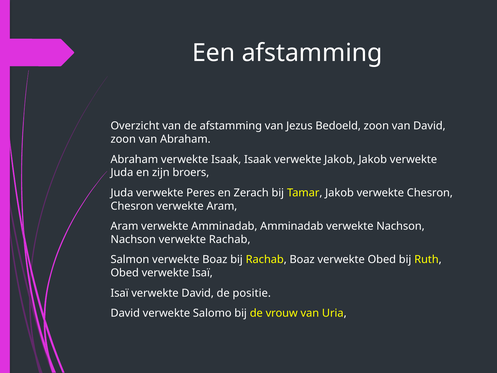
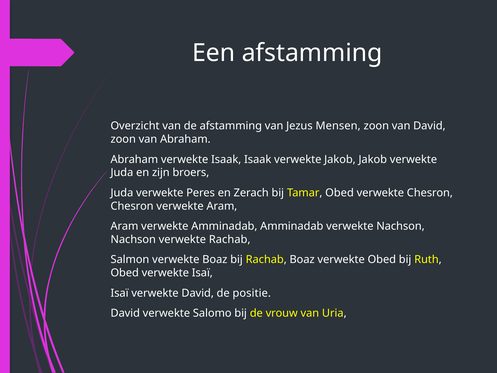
Bedoeld: Bedoeld -> Mensen
Tamar Jakob: Jakob -> Obed
